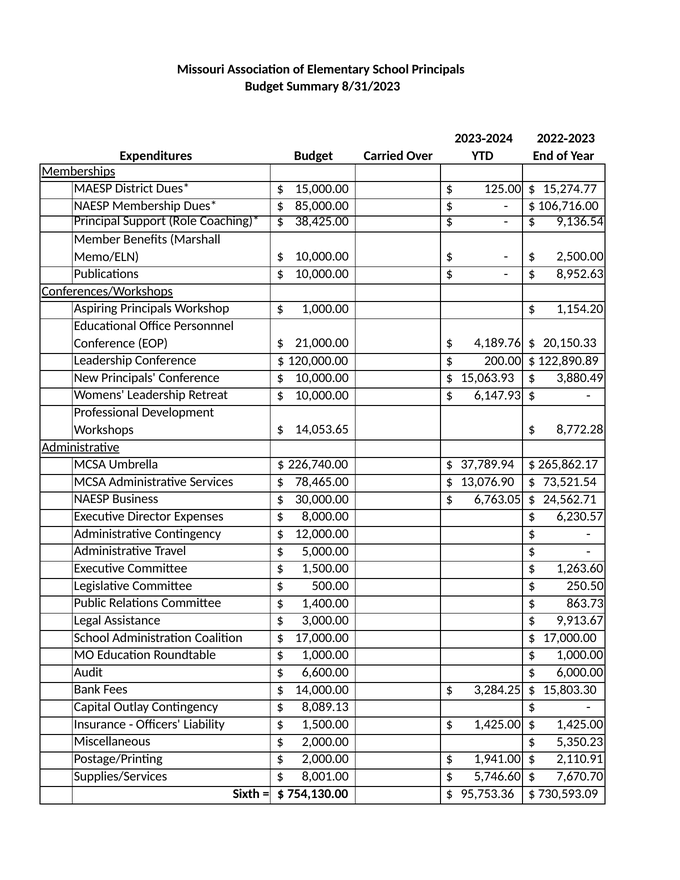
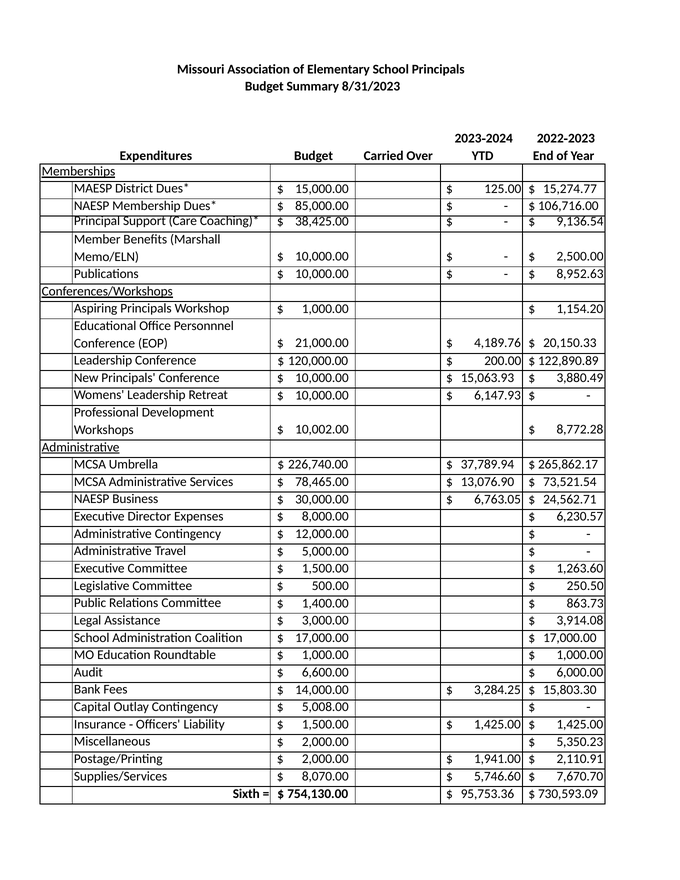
Role: Role -> Care
14,053.65: 14,053.65 -> 10,002.00
9,913.67: 9,913.67 -> 3,914.08
8,089.13: 8,089.13 -> 5,008.00
8,001.00: 8,001.00 -> 8,070.00
